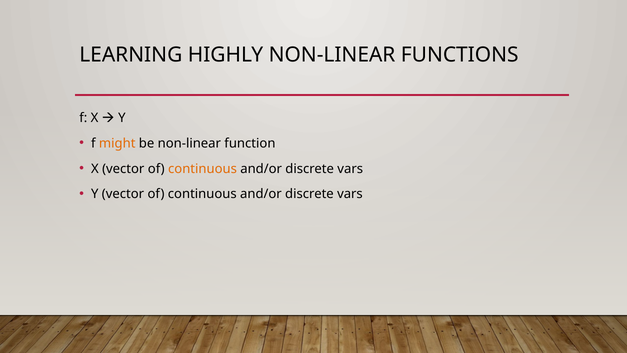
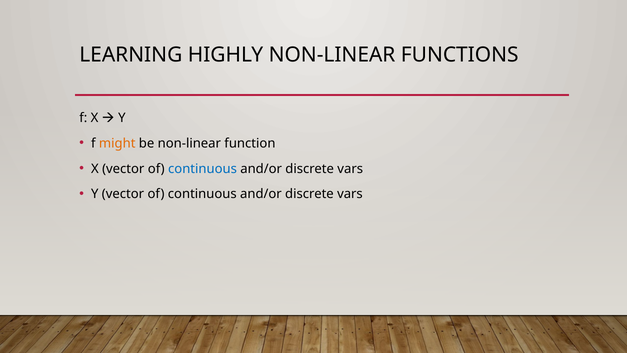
continuous at (202, 169) colour: orange -> blue
